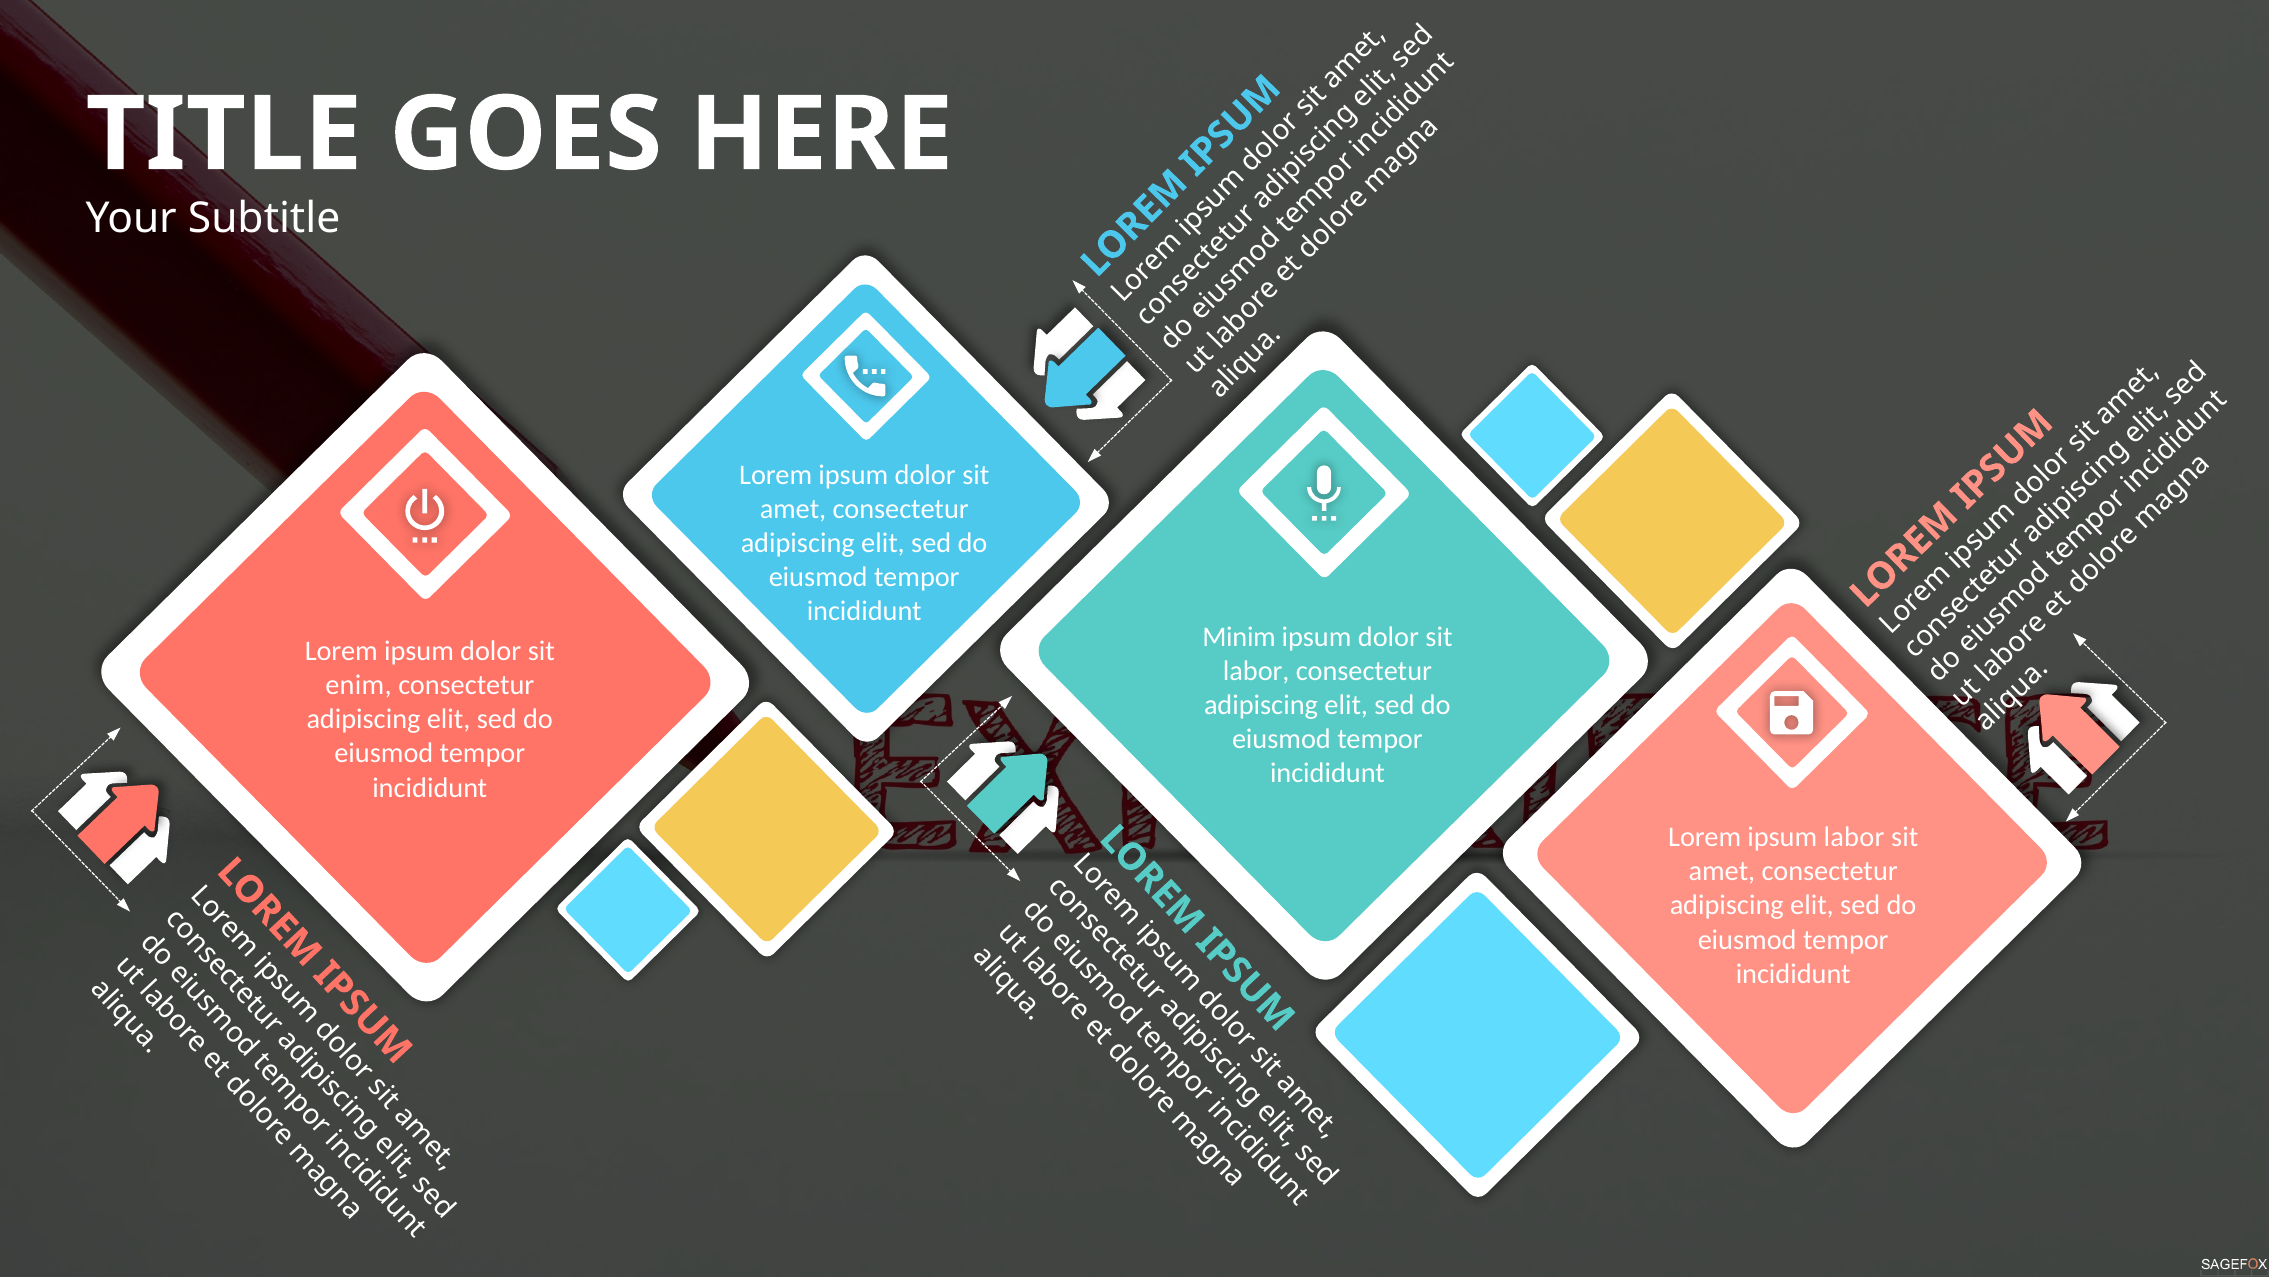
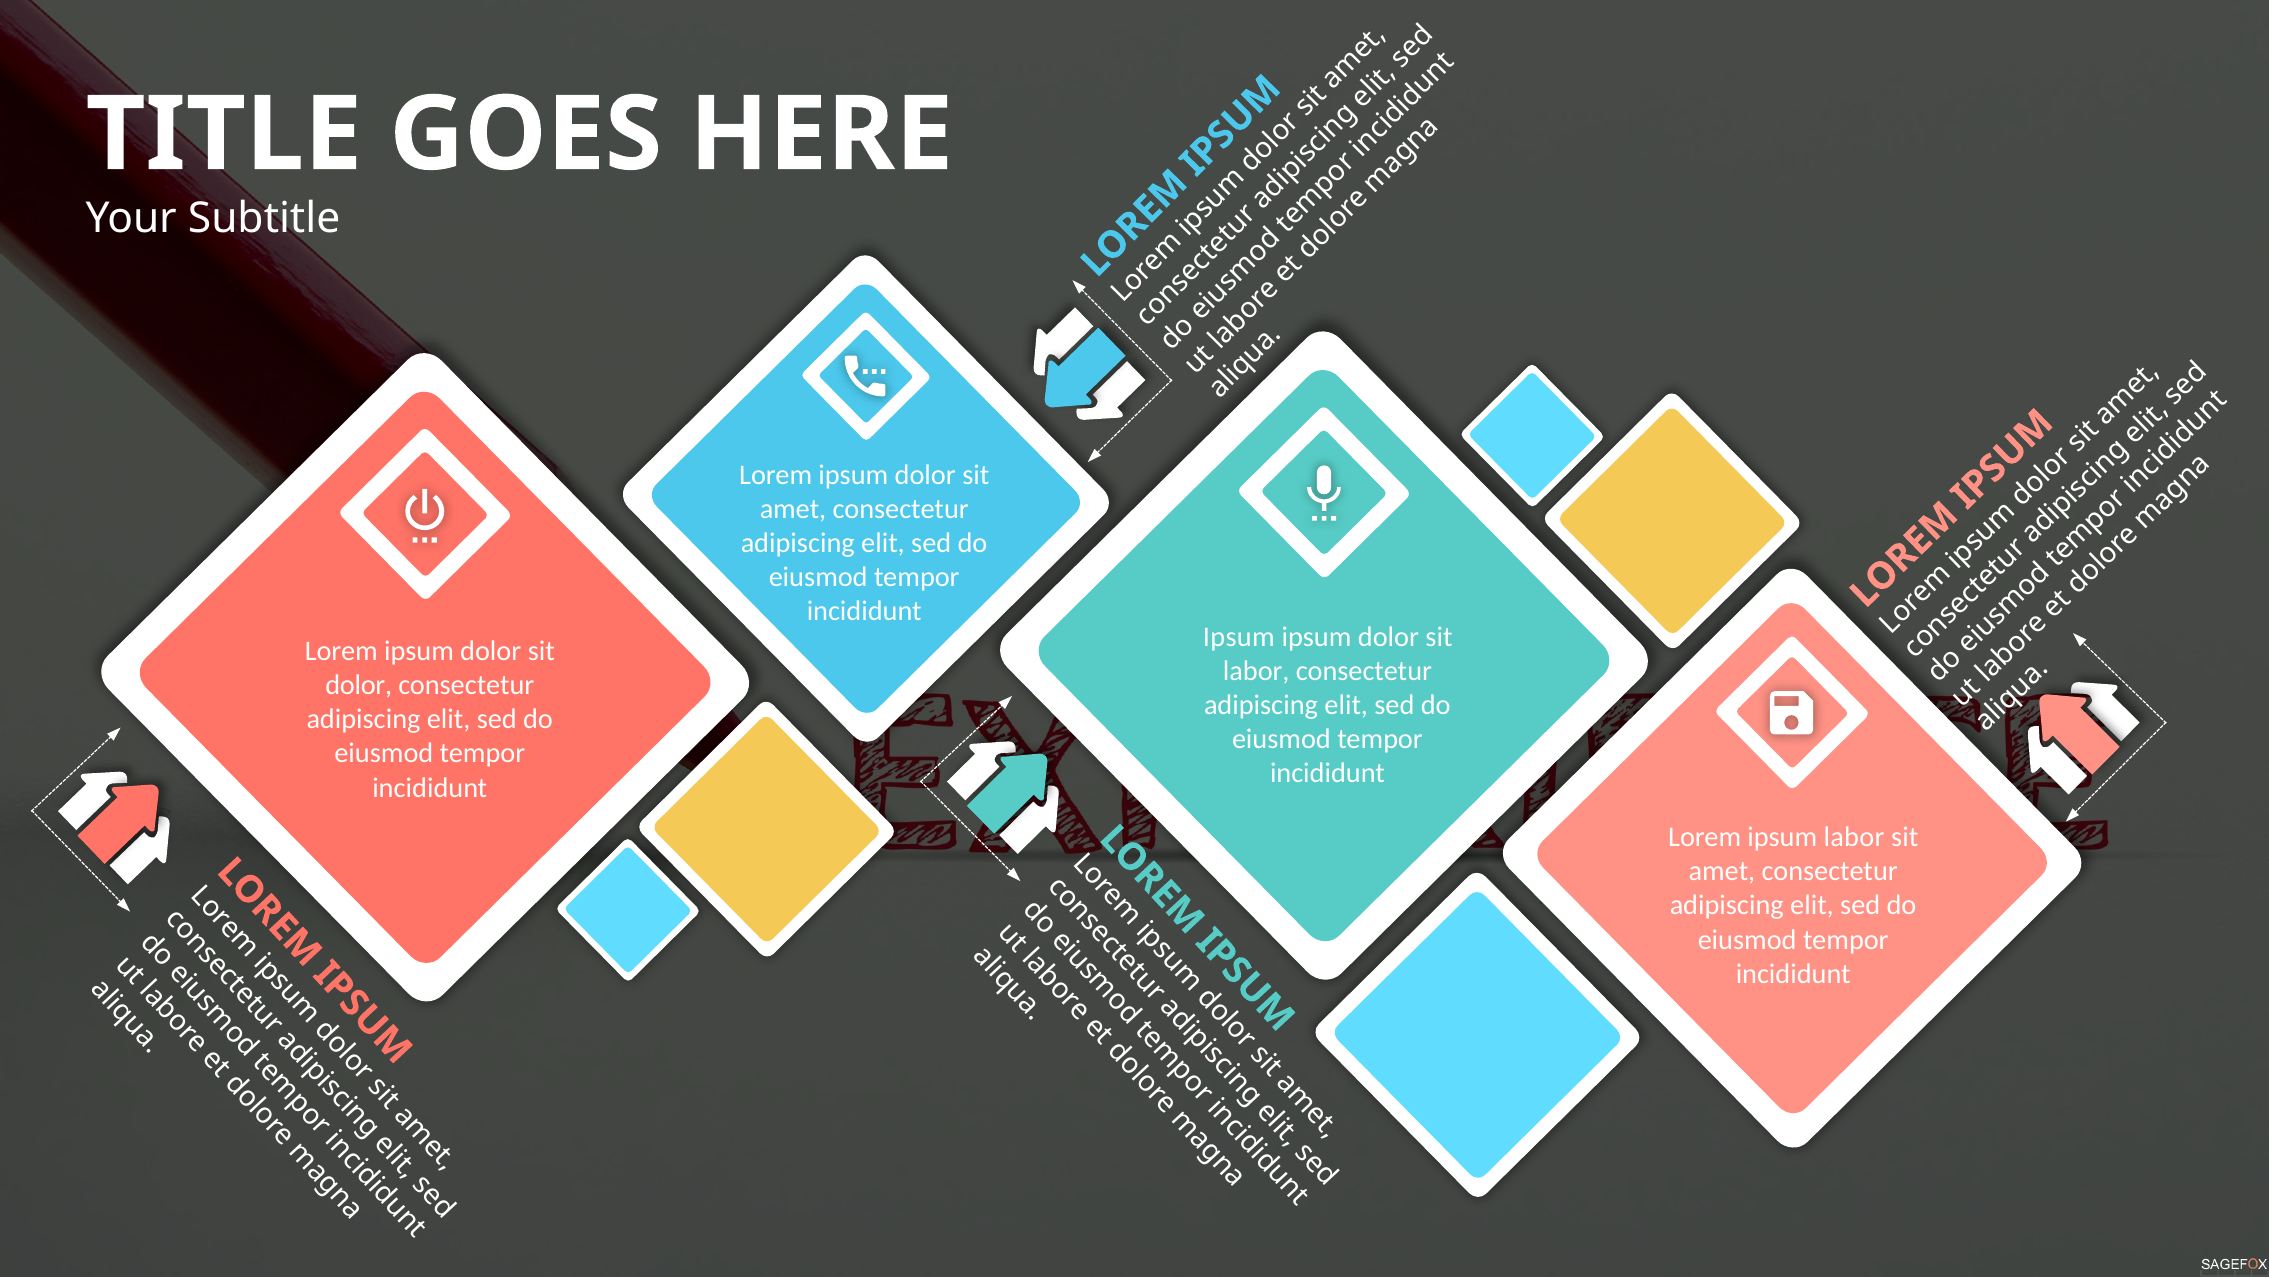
Minim at (1239, 637): Minim -> Ipsum
enim at (358, 685): enim -> dolor
